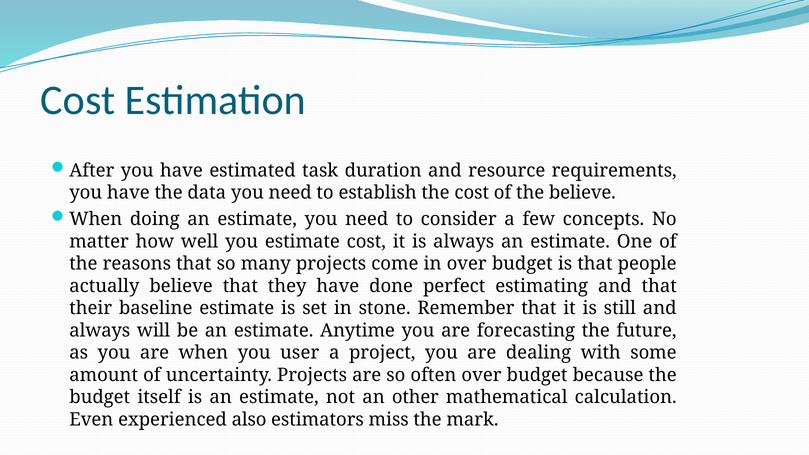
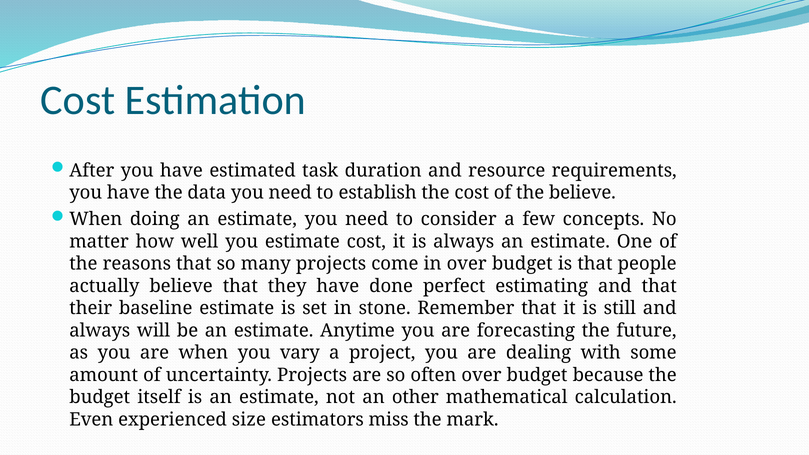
user: user -> vary
also: also -> size
